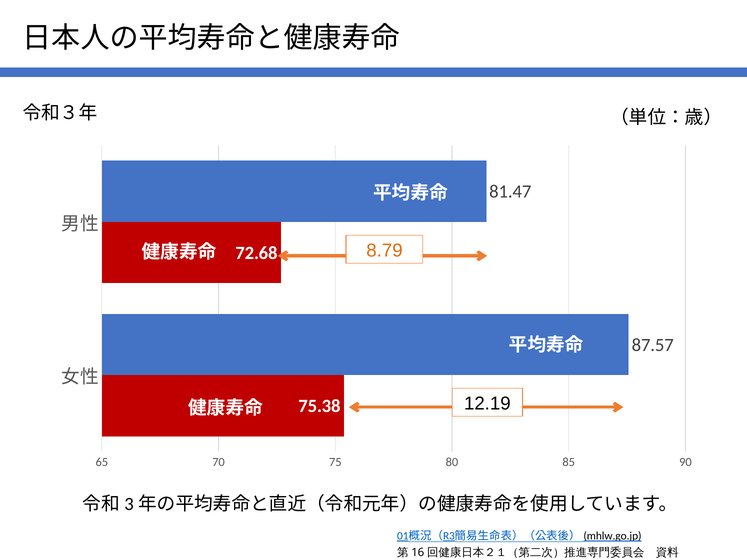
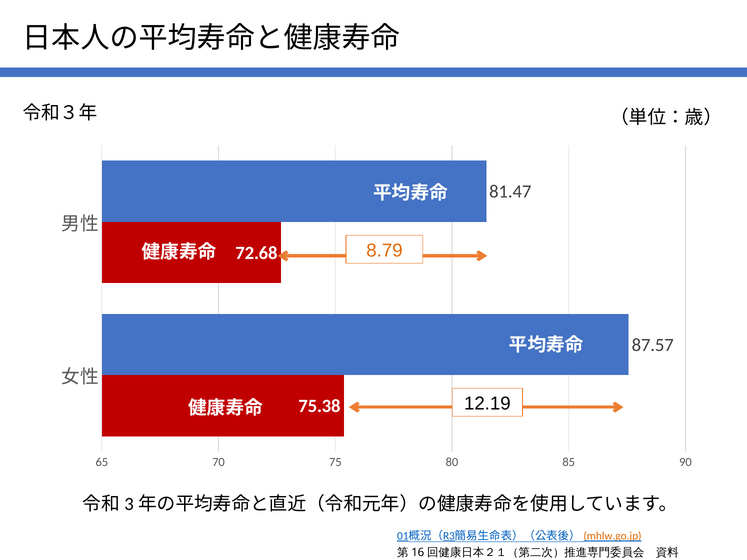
mhlw.go.jp colour: black -> orange
